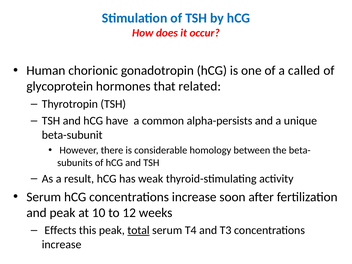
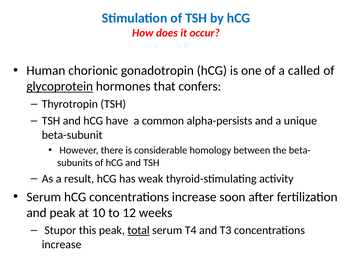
glycoprotein underline: none -> present
related: related -> confers
Effects: Effects -> Stupor
